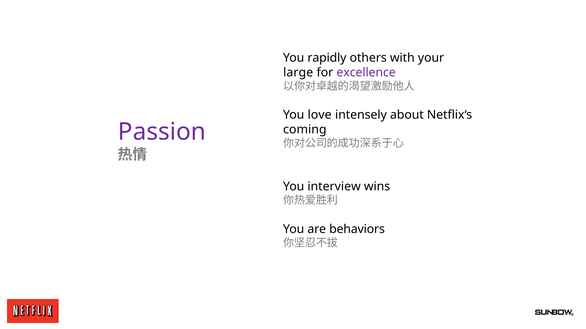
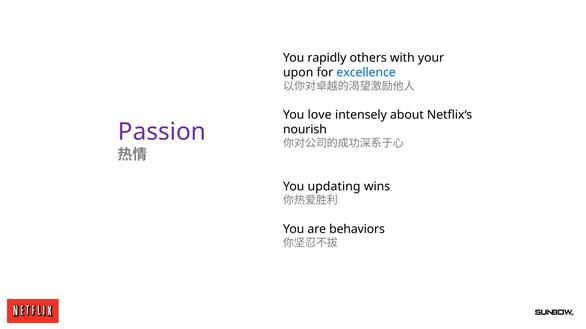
large: large -> upon
excellence colour: purple -> blue
coming: coming -> nourish
interview: interview -> updating
